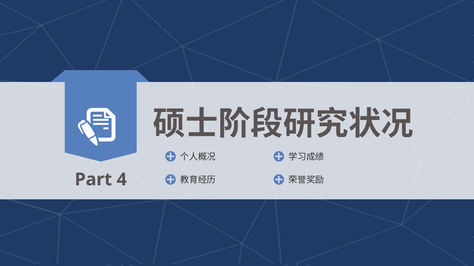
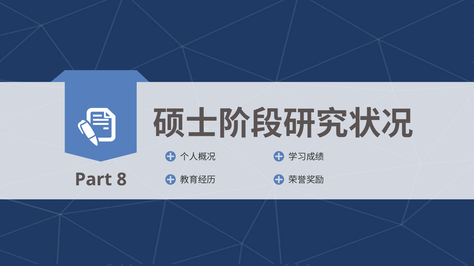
4: 4 -> 8
